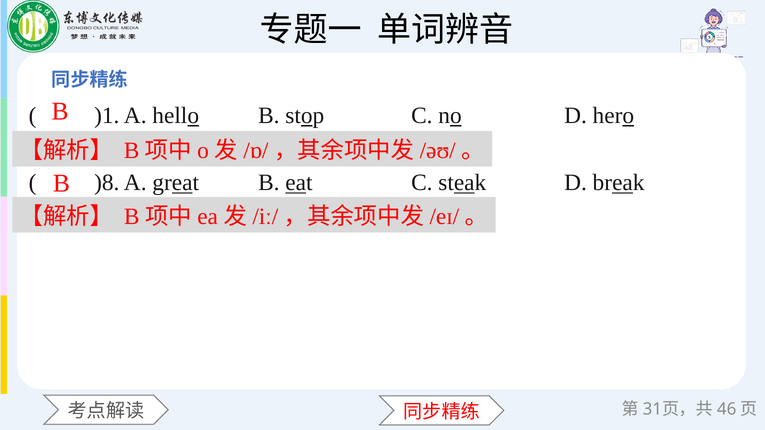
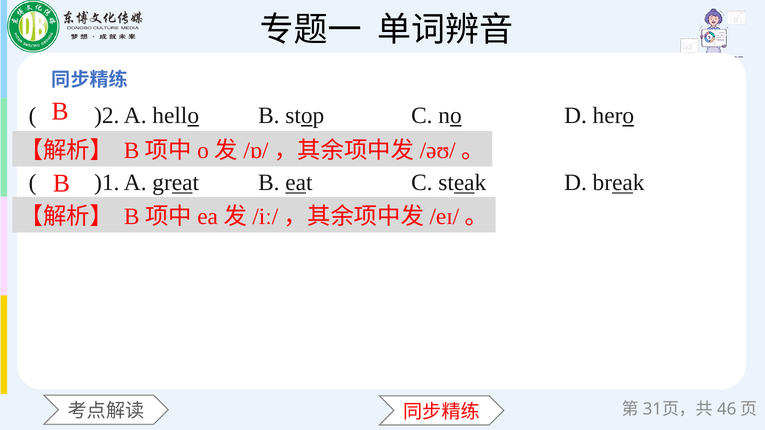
)1: )1 -> )2
)8: )8 -> )1
